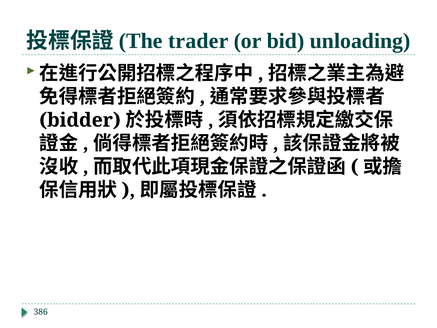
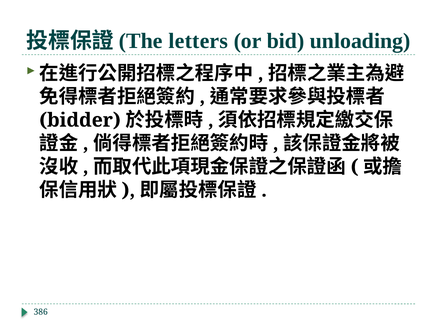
trader: trader -> letters
